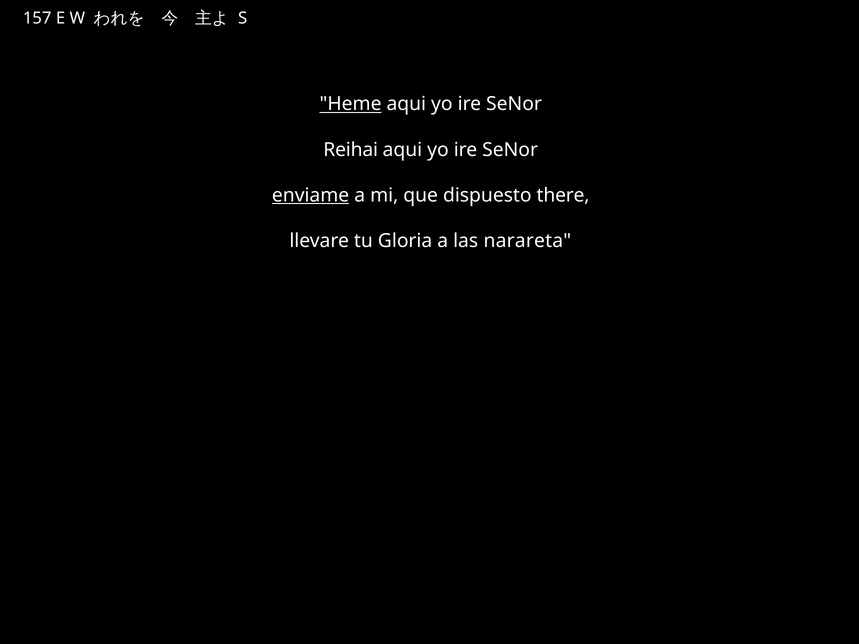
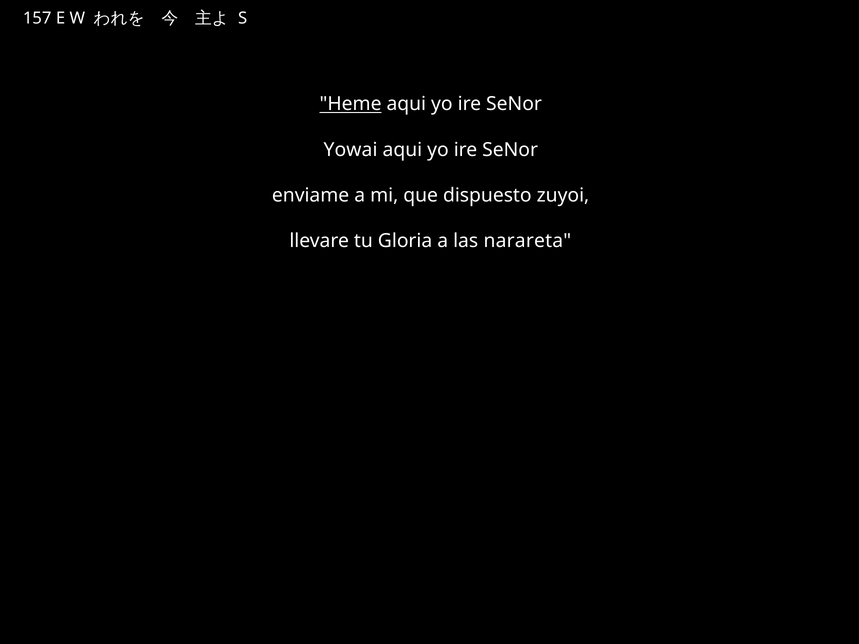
Reihai: Reihai -> Yowai
enviame underline: present -> none
there: there -> zuyoi
